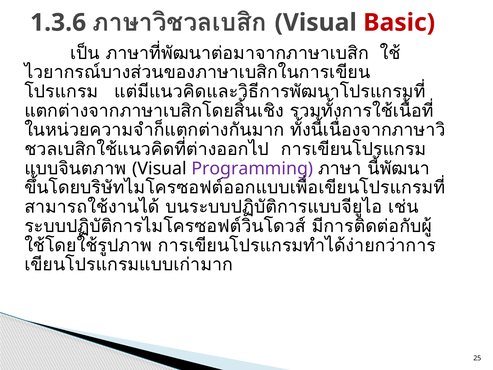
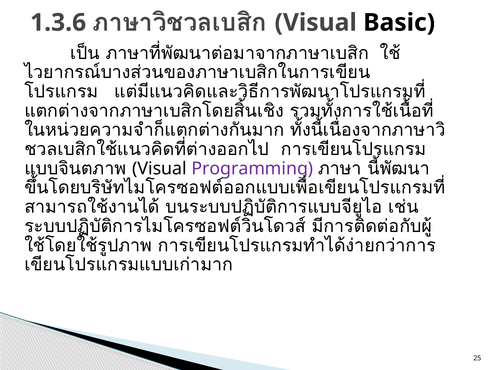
Basic colour: red -> black
